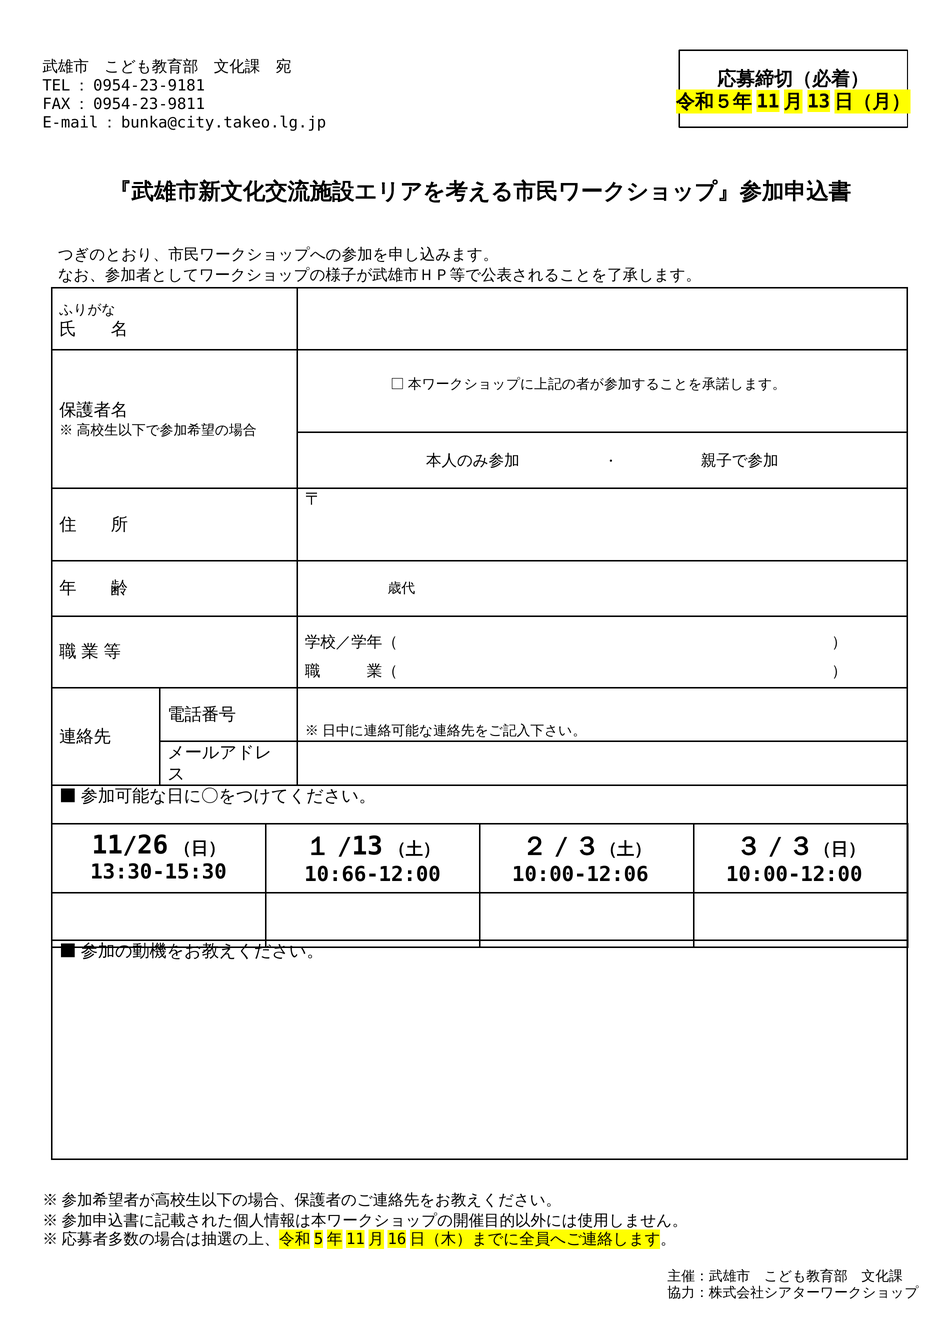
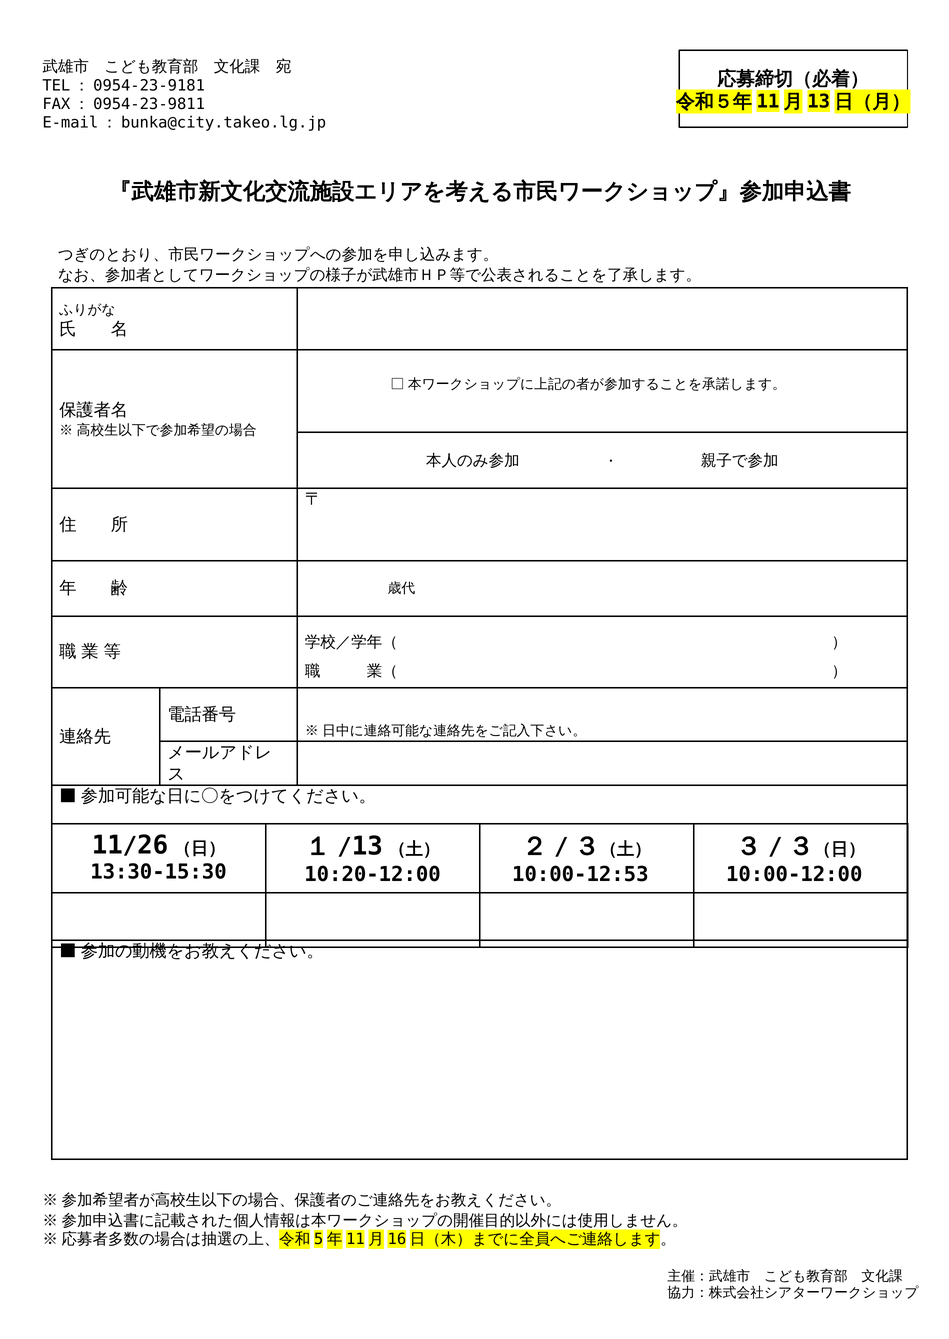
10:66-12:00: 10:66-12:00 -> 10:20-12:00
10:00-12:06: 10:00-12:06 -> 10:00-12:53
